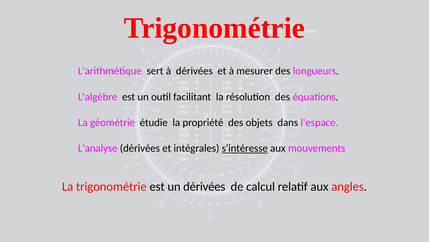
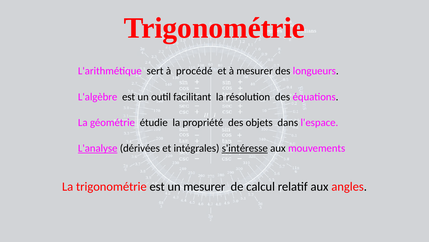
à dérivées: dérivées -> procédé
L'analyse underline: none -> present
un dérivées: dérivées -> mesurer
